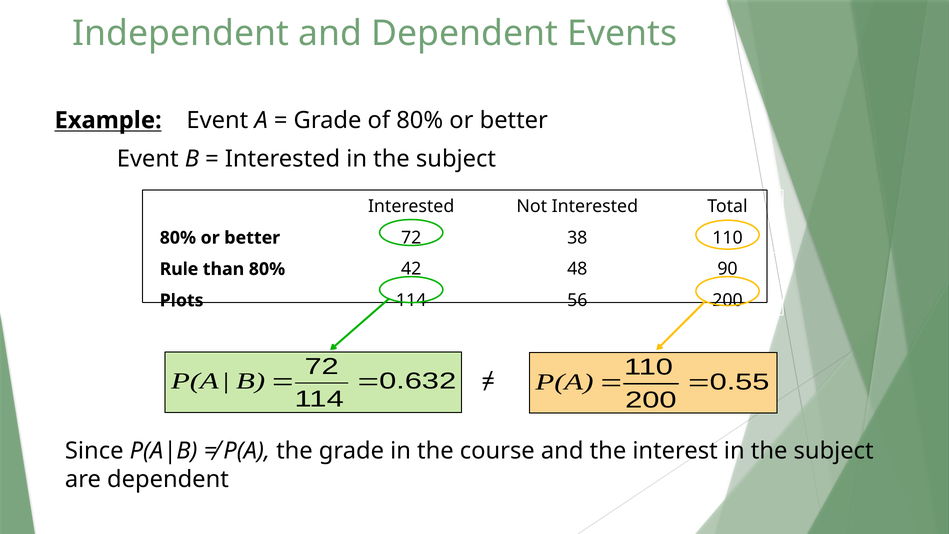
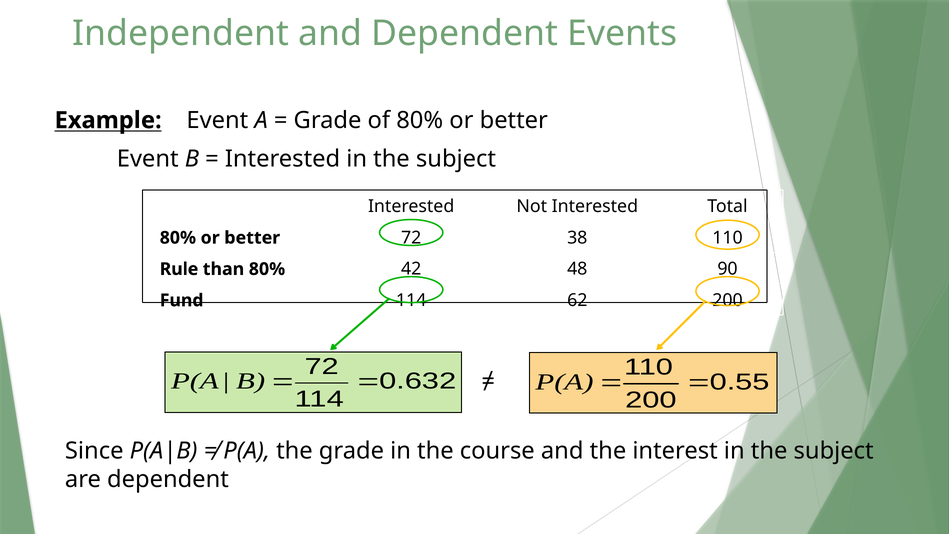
Plots: Plots -> Fund
56: 56 -> 62
